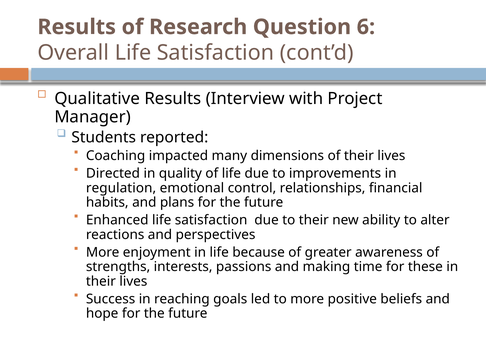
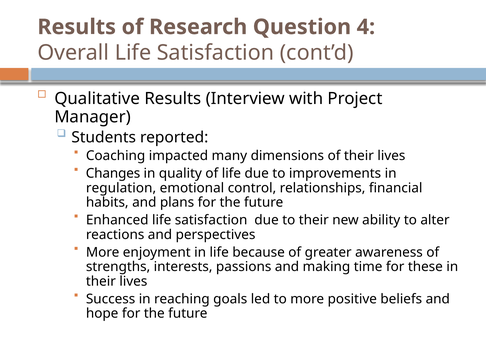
6: 6 -> 4
Directed: Directed -> Changes
